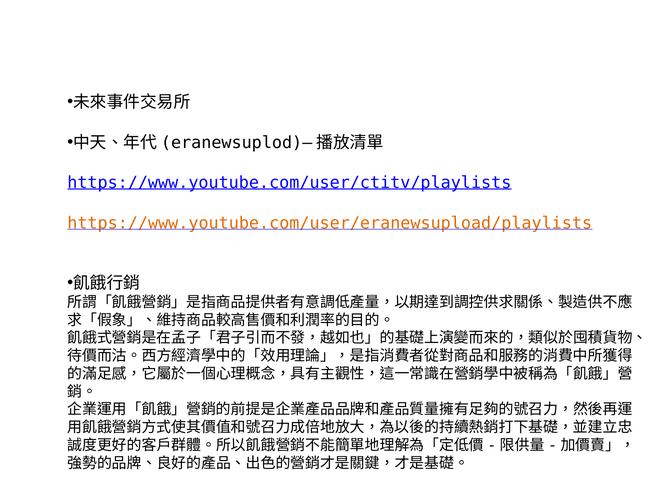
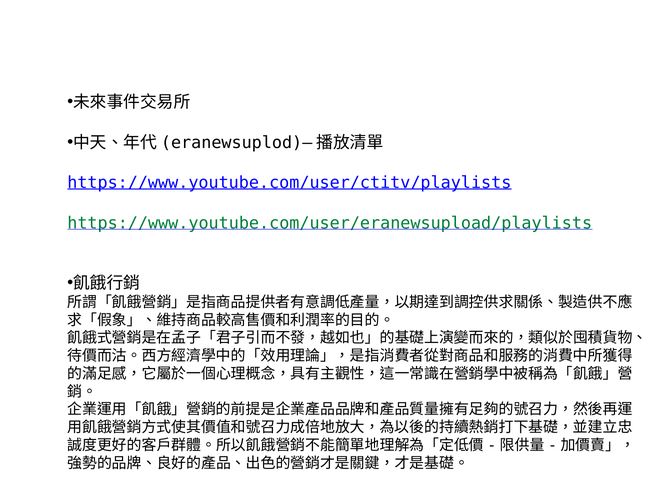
https://www.youtube.com/user/eranewsupload/playlists colour: orange -> green
